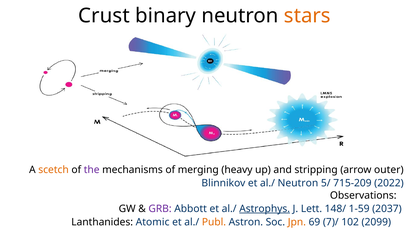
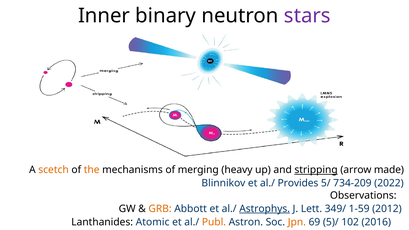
Crust: Crust -> Inner
stars colour: orange -> purple
the colour: purple -> orange
stripping underline: none -> present
outer: outer -> made
al./ Neutron: Neutron -> Provides
715-209: 715-209 -> 734-209
GRB colour: purple -> orange
148/: 148/ -> 349/
2037: 2037 -> 2012
7)/: 7)/ -> 5)/
2099: 2099 -> 2016
